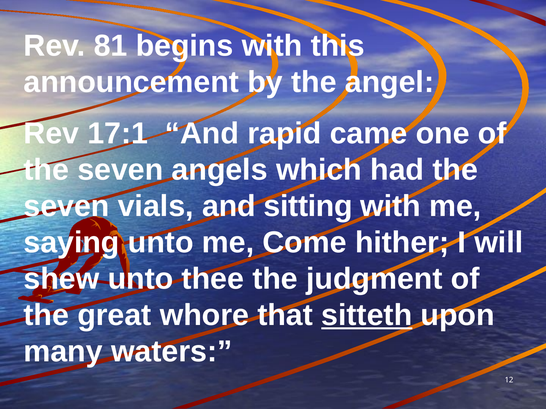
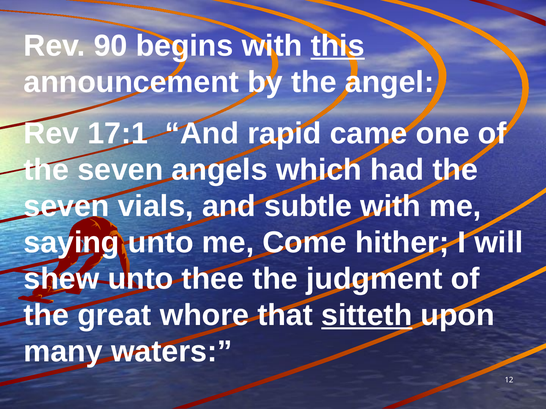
81: 81 -> 90
this underline: none -> present
sitting: sitting -> subtle
